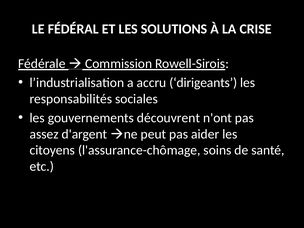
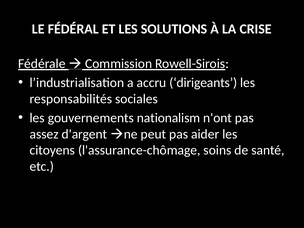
découvrent: découvrent -> nationalism
